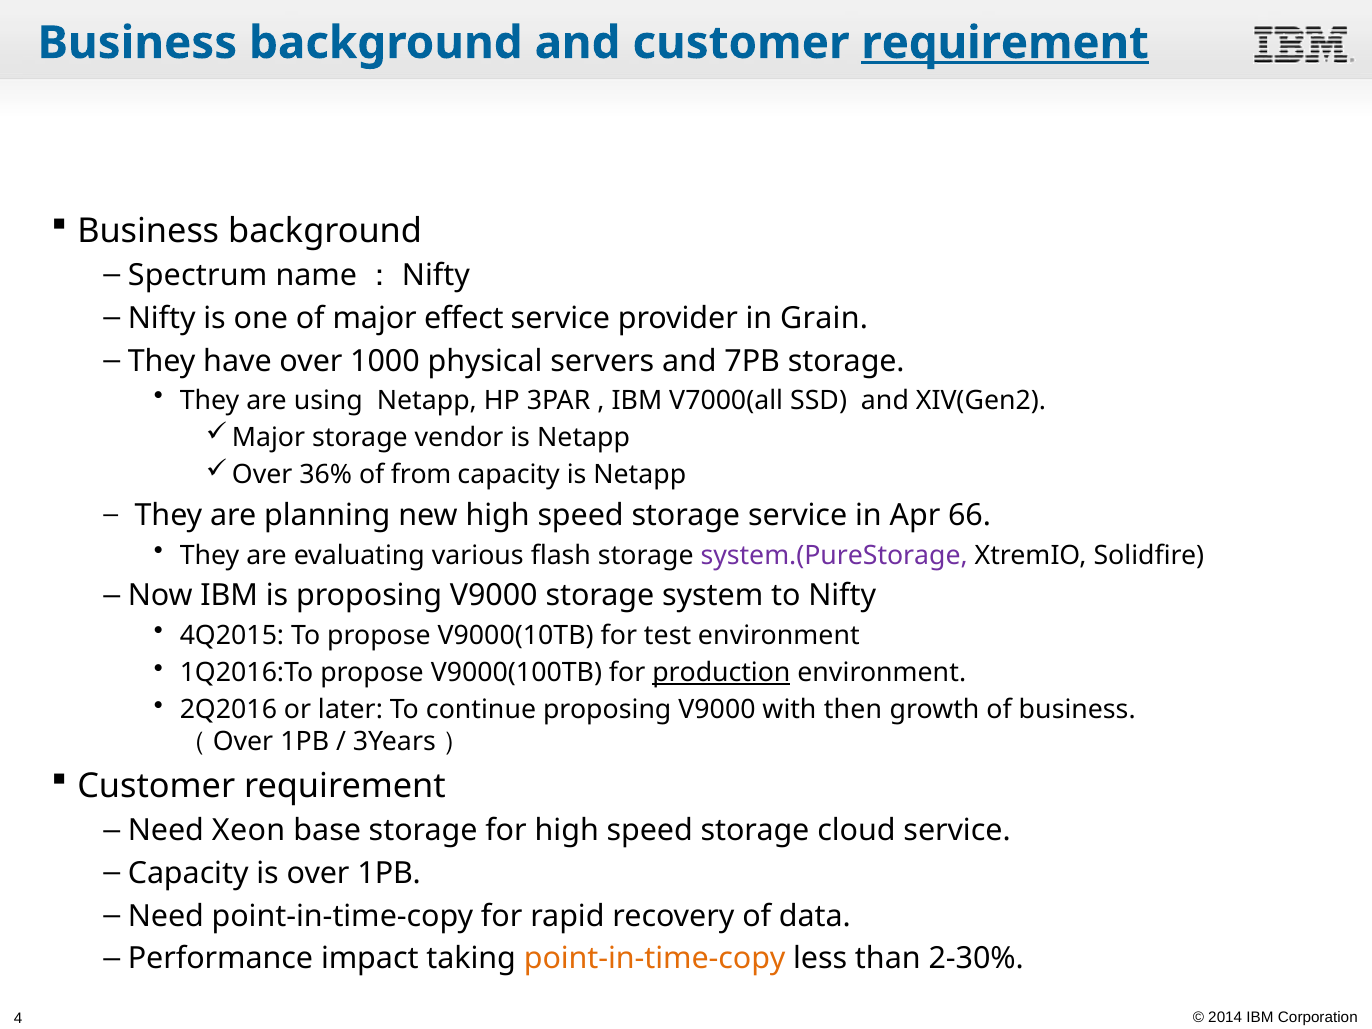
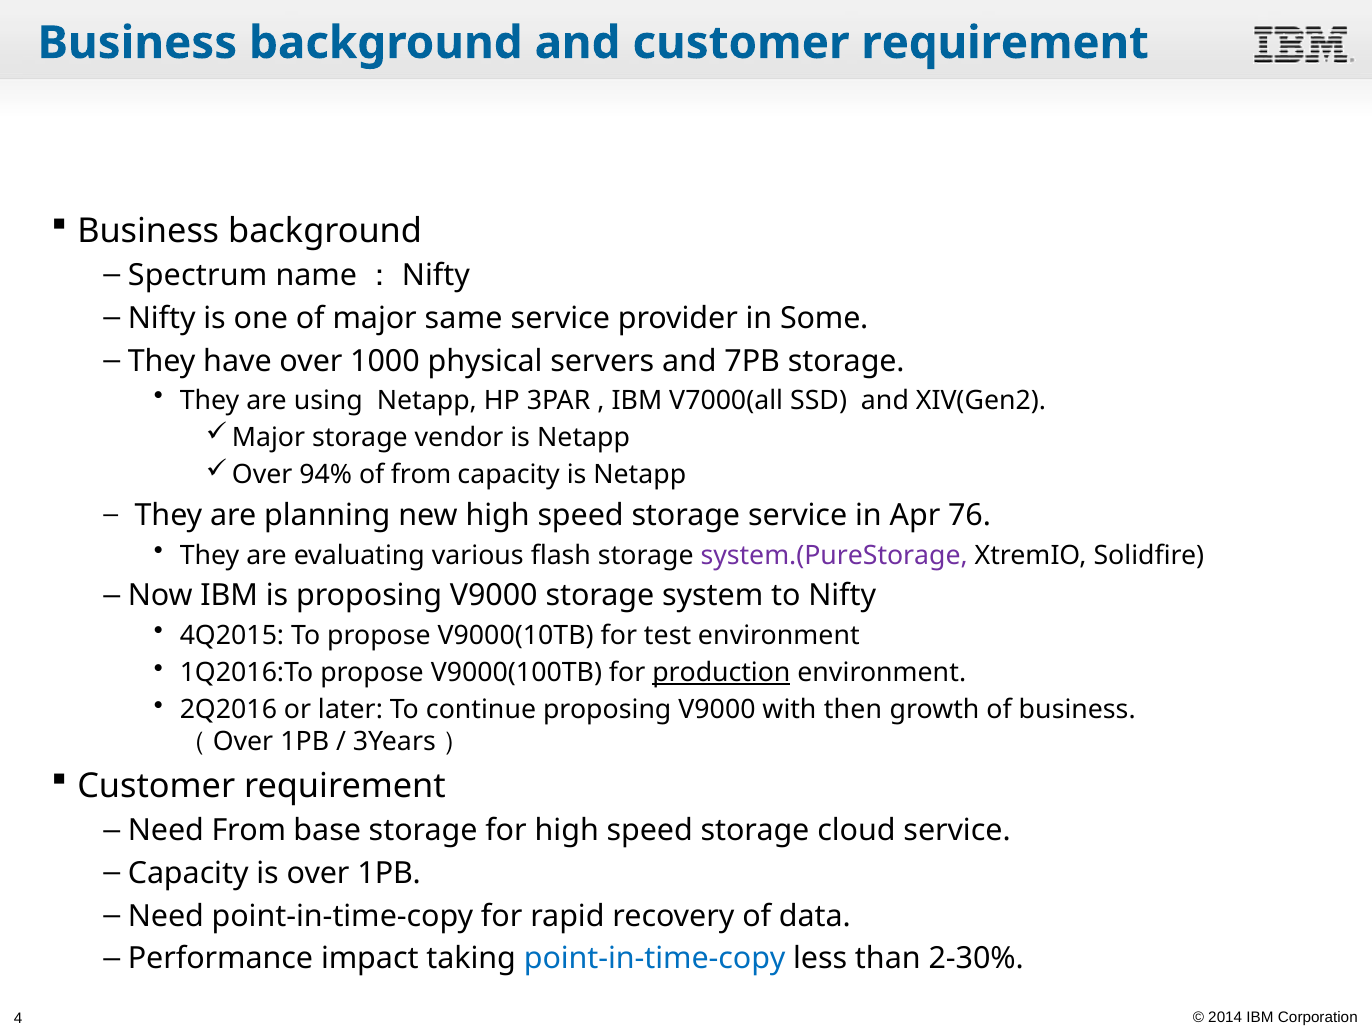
requirement at (1005, 43) underline: present -> none
effect: effect -> same
Grain: Grain -> Some
36%: 36% -> 94%
66: 66 -> 76
Need Xeon: Xeon -> From
point-in-time-copy at (655, 959) colour: orange -> blue
